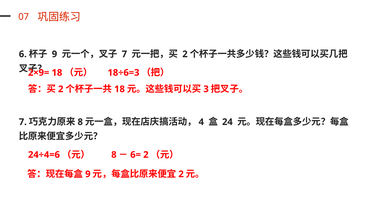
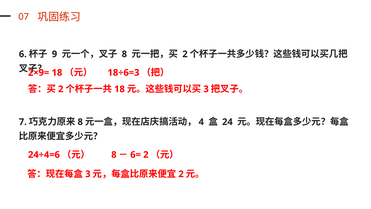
7 at (124, 54): 7 -> 8
9 at (88, 174): 9 -> 3
